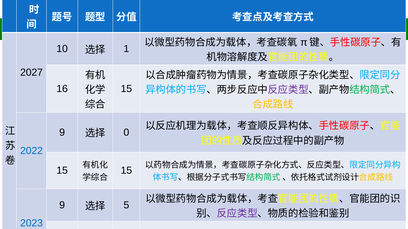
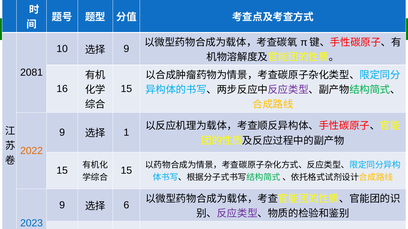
1 at (126, 49): 1 -> 9
2027: 2027 -> 2081
0: 0 -> 1
2022 colour: blue -> orange
5: 5 -> 6
